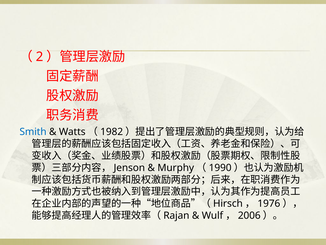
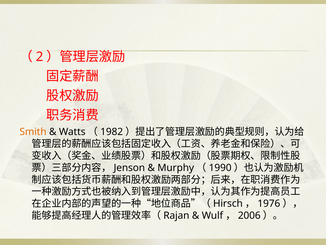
Smith colour: blue -> orange
